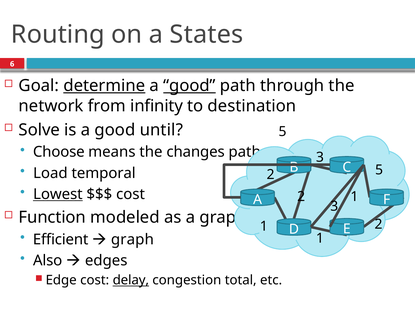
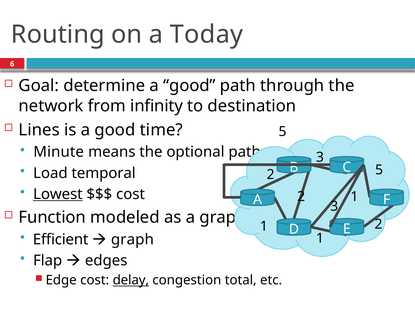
States: States -> Today
determine underline: present -> none
good at (189, 86) underline: present -> none
Solve: Solve -> Lines
until: until -> time
Choose: Choose -> Minute
changes: changes -> optional
Also: Also -> Flap
